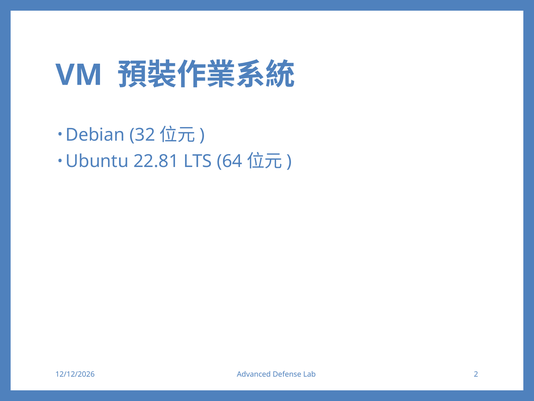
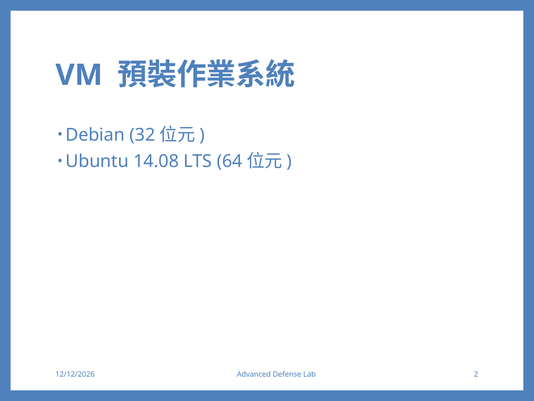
22.81: 22.81 -> 14.08
